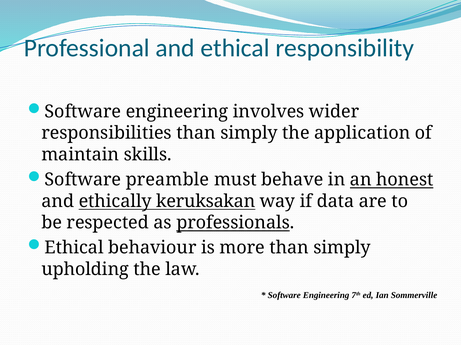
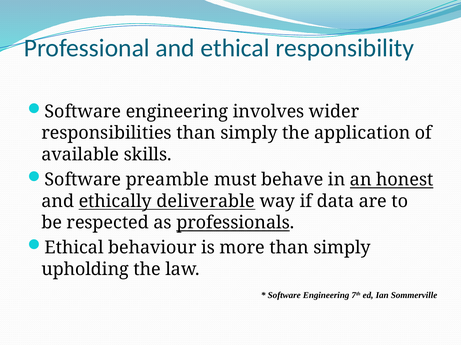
maintain: maintain -> available
keruksakan: keruksakan -> deliverable
